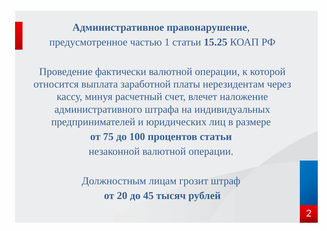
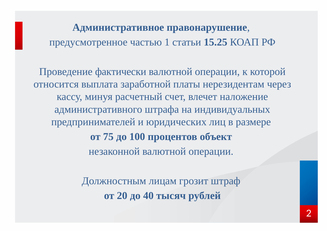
процентов статьи: статьи -> объект
45: 45 -> 40
